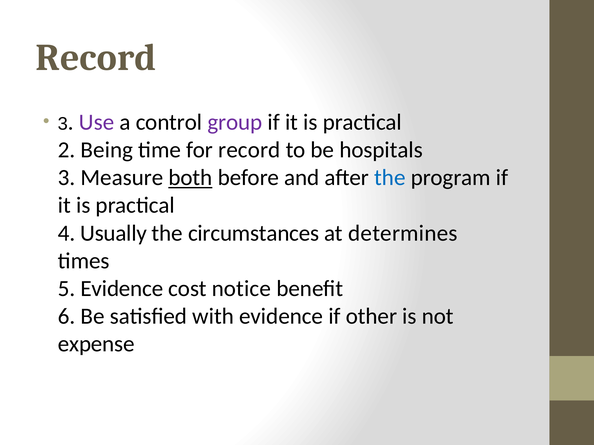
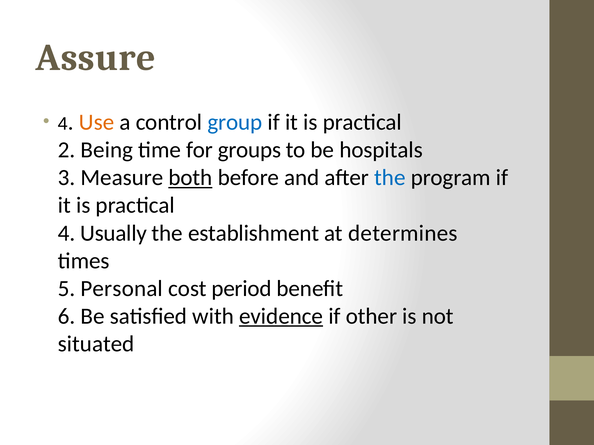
Record at (96, 58): Record -> Assure
3 at (63, 124): 3 -> 4
Use colour: purple -> orange
group colour: purple -> blue
for record: record -> groups
circumstances: circumstances -> establishment
5 Evidence: Evidence -> Personal
notice: notice -> period
evidence at (281, 317) underline: none -> present
expense: expense -> situated
